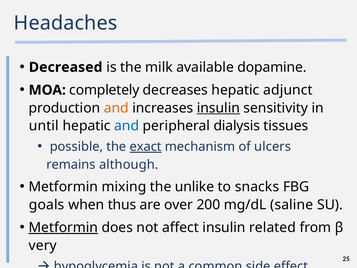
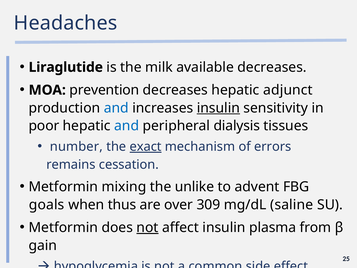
Decreased: Decreased -> Liraglutide
available dopamine: dopamine -> decreases
completely: completely -> prevention
and at (116, 108) colour: orange -> blue
until: until -> poor
possible: possible -> number
ulcers: ulcers -> errors
although: although -> cessation
snacks: snacks -> advent
200: 200 -> 309
Metformin at (63, 227) underline: present -> none
not at (147, 227) underline: none -> present
related: related -> plasma
very: very -> gain
